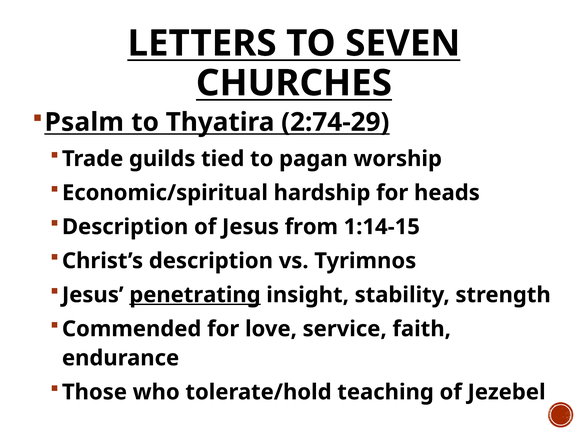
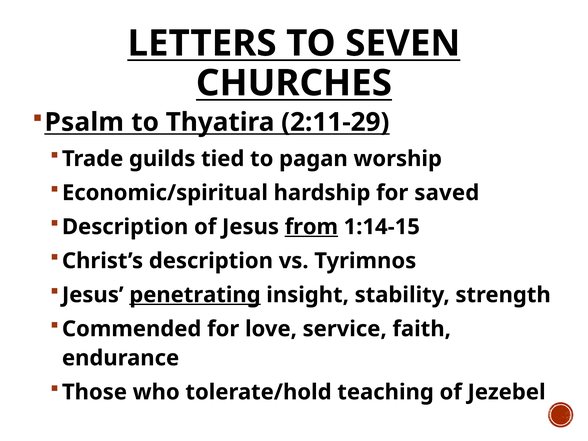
2:74-29: 2:74-29 -> 2:11-29
heads: heads -> saved
from underline: none -> present
